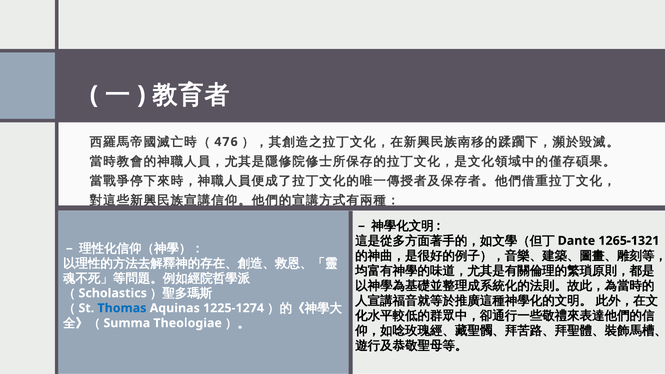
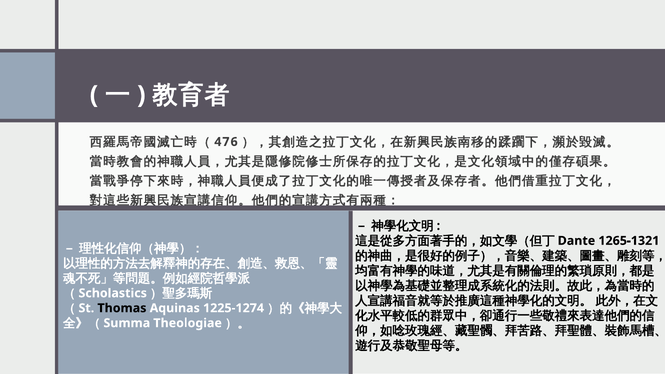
Thomas colour: blue -> black
